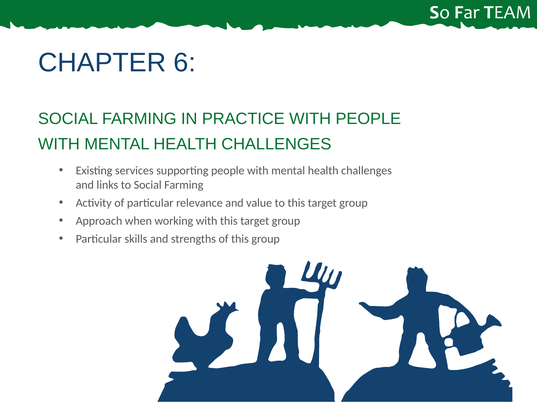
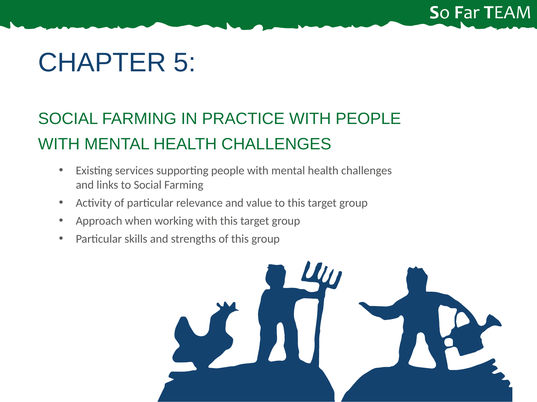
6: 6 -> 5
